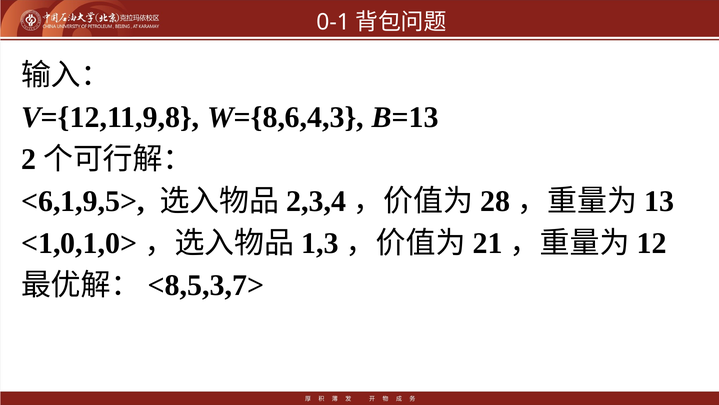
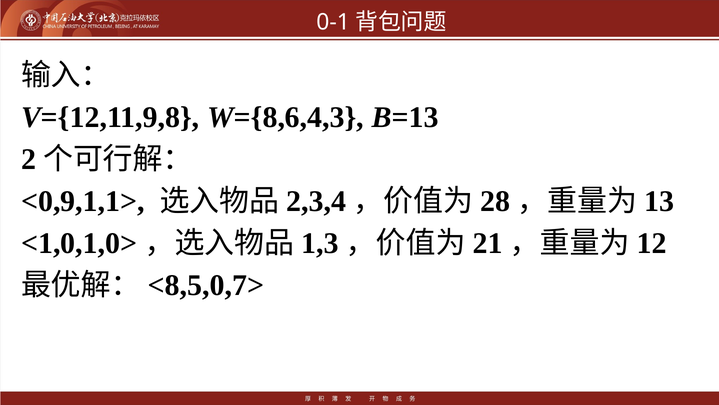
<6,1,9,5>: <6,1,9,5> -> <0,9,1,1>
<8,5,3,7>: <8,5,3,7> -> <8,5,0,7>
